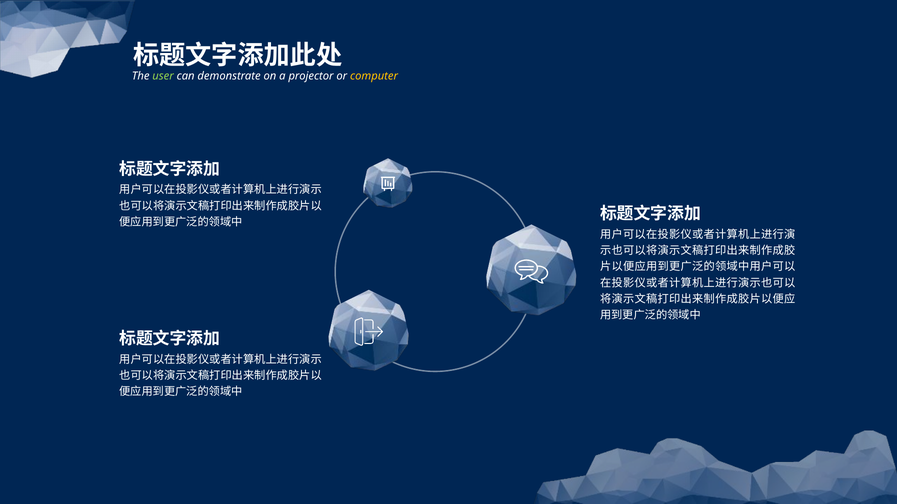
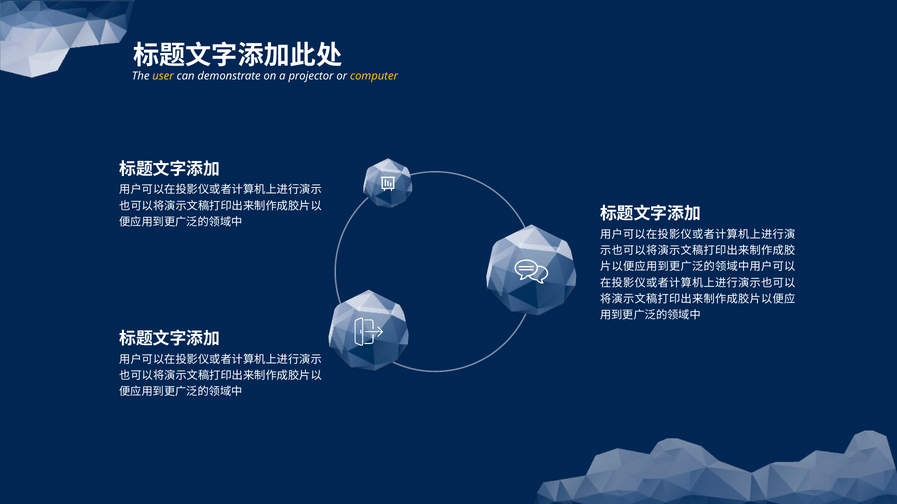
user colour: light green -> yellow
